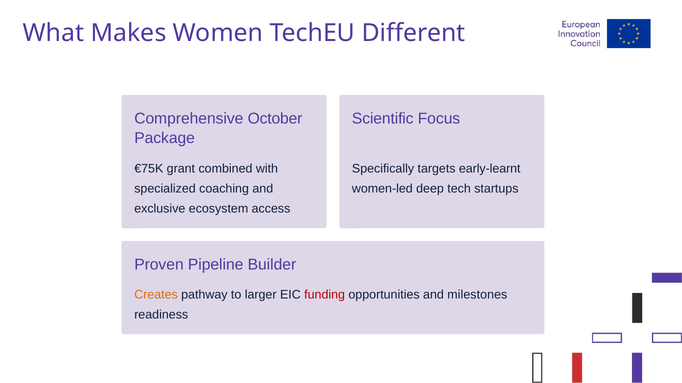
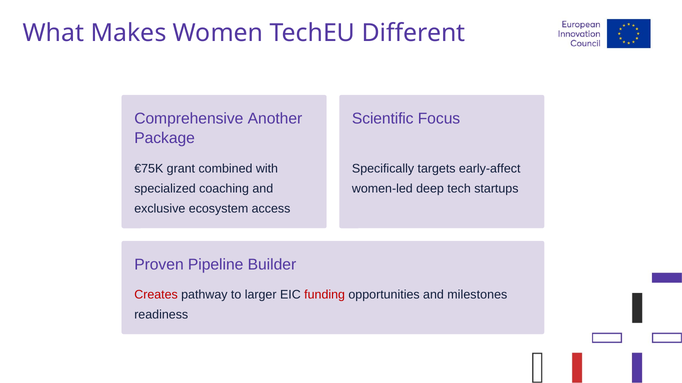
October: October -> Another
early-learnt: early-learnt -> early-affect
Creates colour: orange -> red
